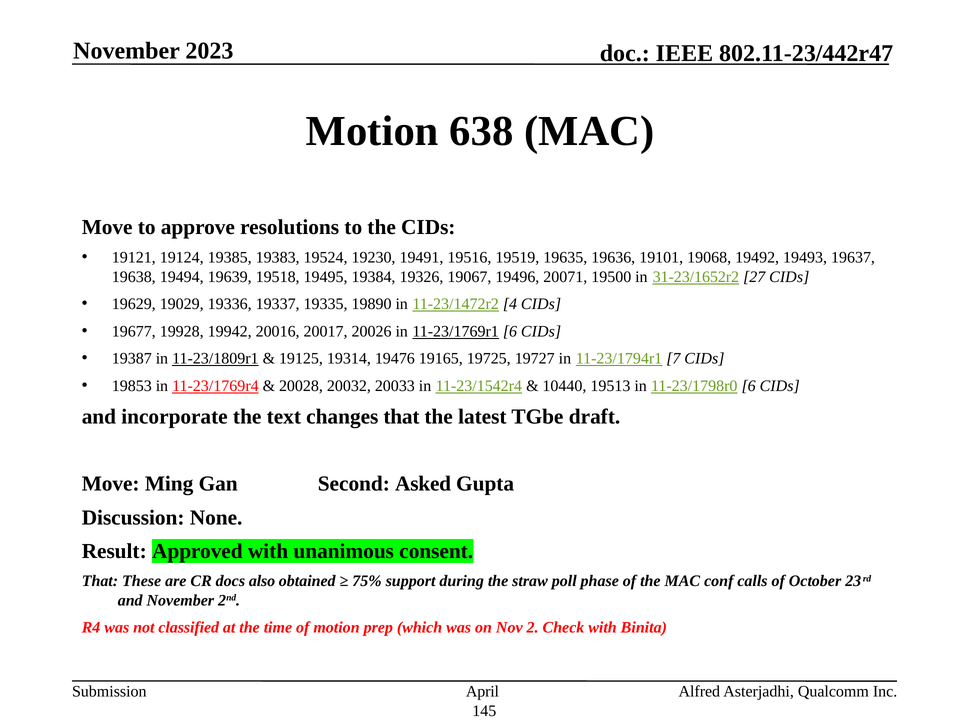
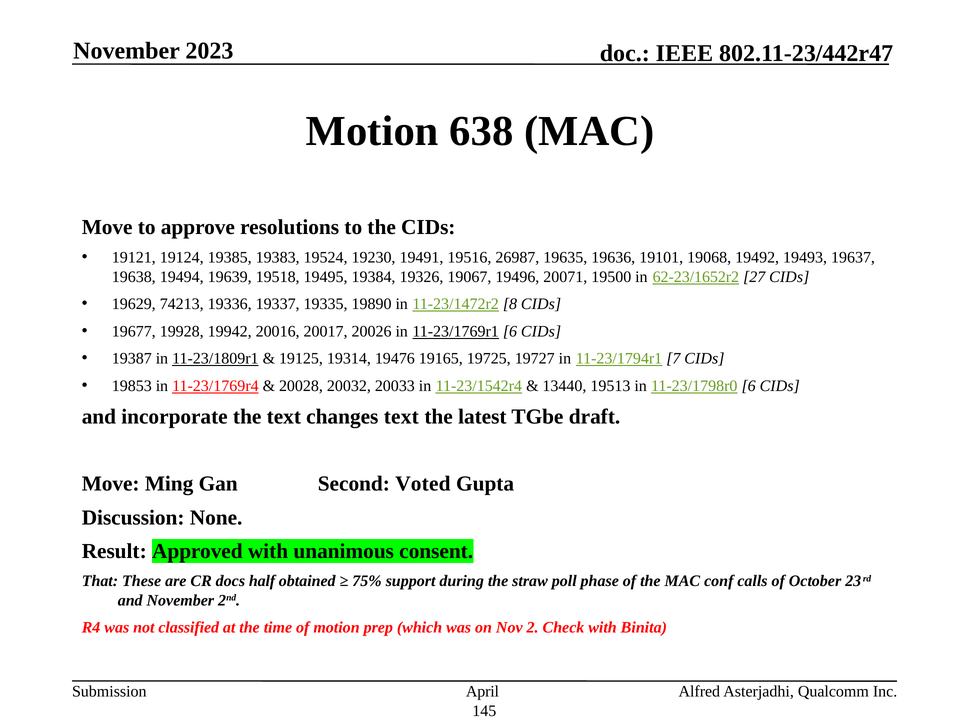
19519: 19519 -> 26987
31-23/1652r2: 31-23/1652r2 -> 62-23/1652r2
19029: 19029 -> 74213
4: 4 -> 8
10440: 10440 -> 13440
changes that: that -> text
Asked: Asked -> Voted
also: also -> half
